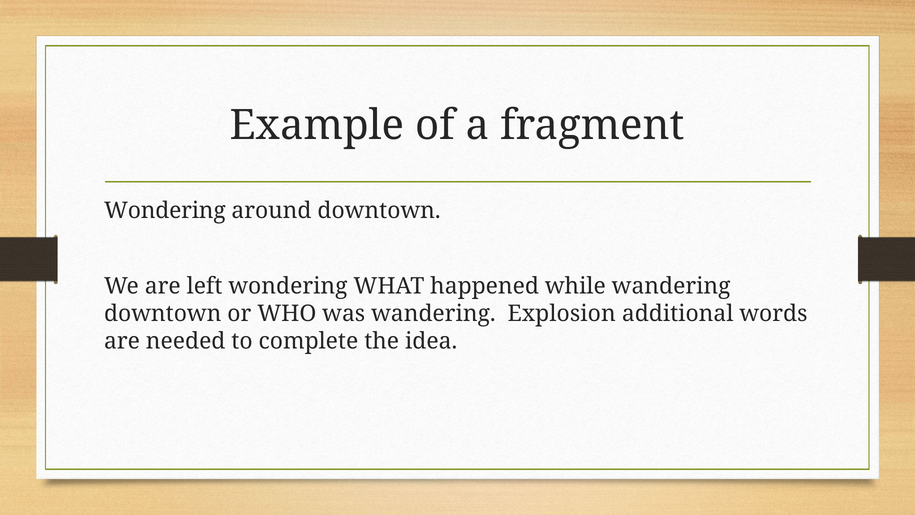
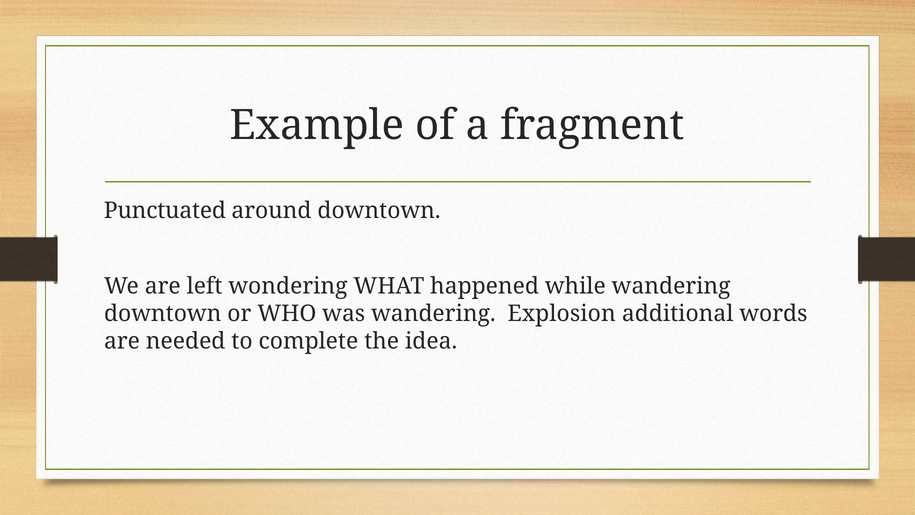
Wondering at (165, 211): Wondering -> Punctuated
